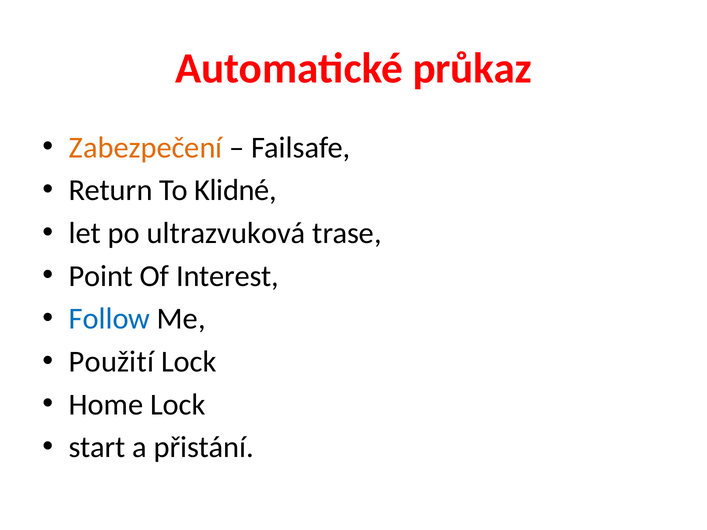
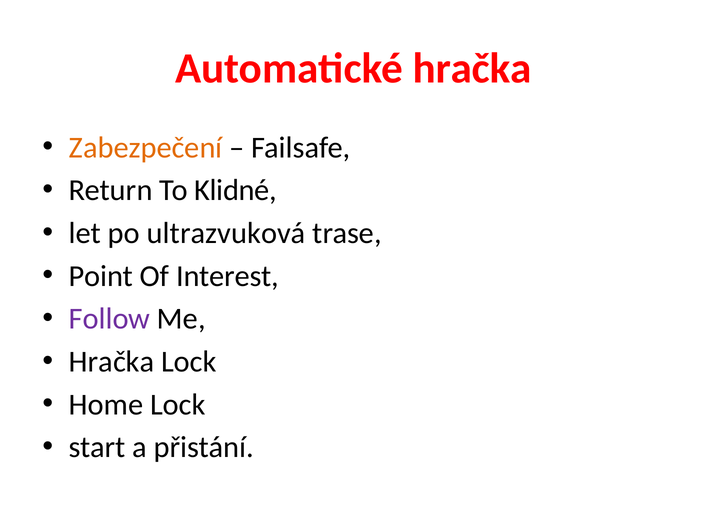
Automatické průkaz: průkaz -> hračka
Follow colour: blue -> purple
Použití at (111, 362): Použití -> Hračka
